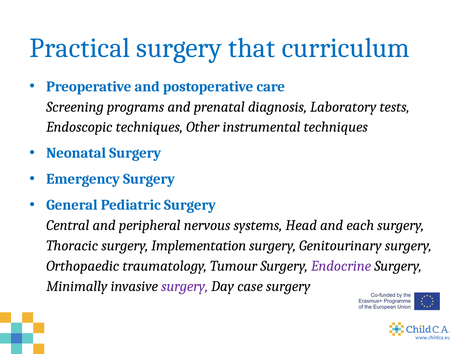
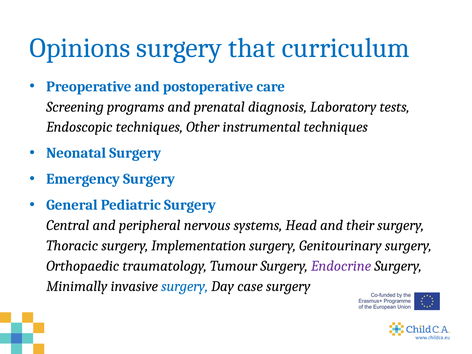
Practical: Practical -> Opinions
each: each -> their
surgery at (185, 286) colour: purple -> blue
